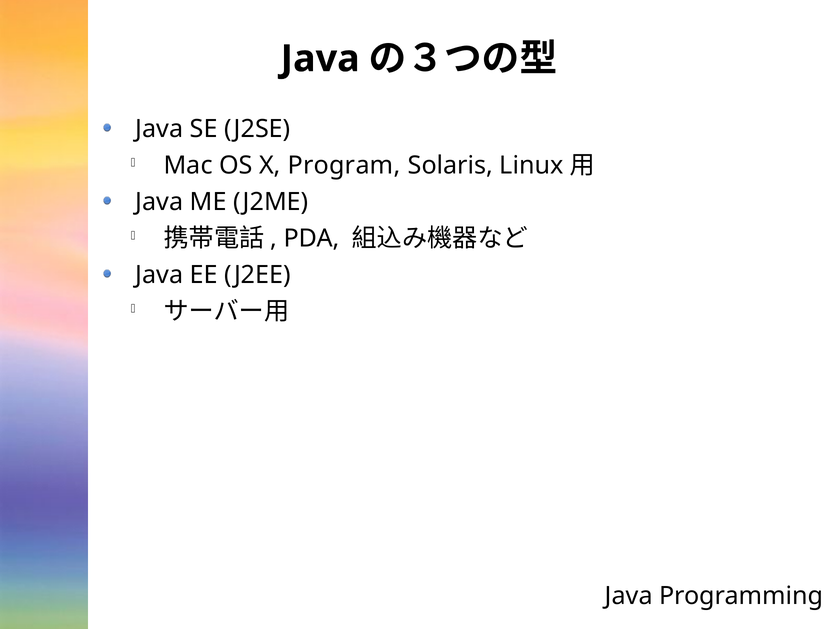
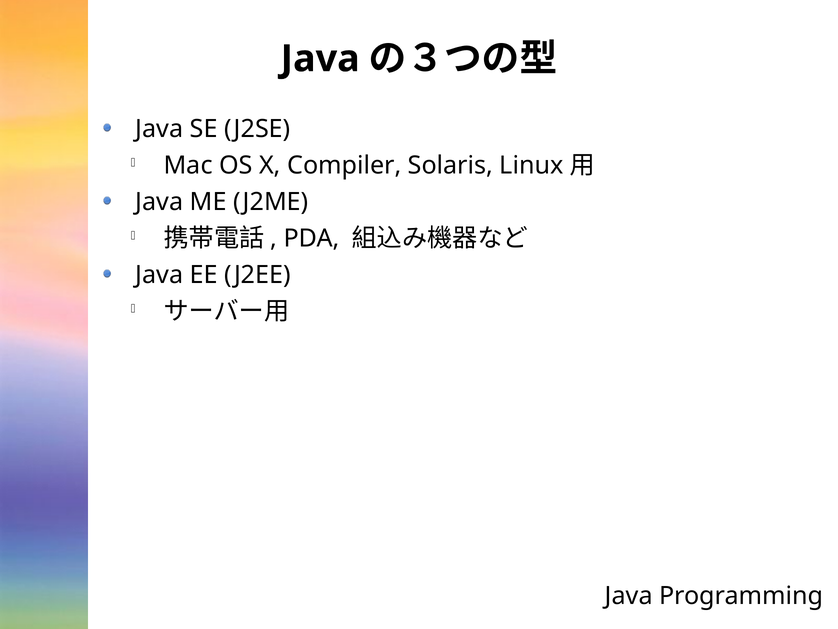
Program: Program -> Compiler
